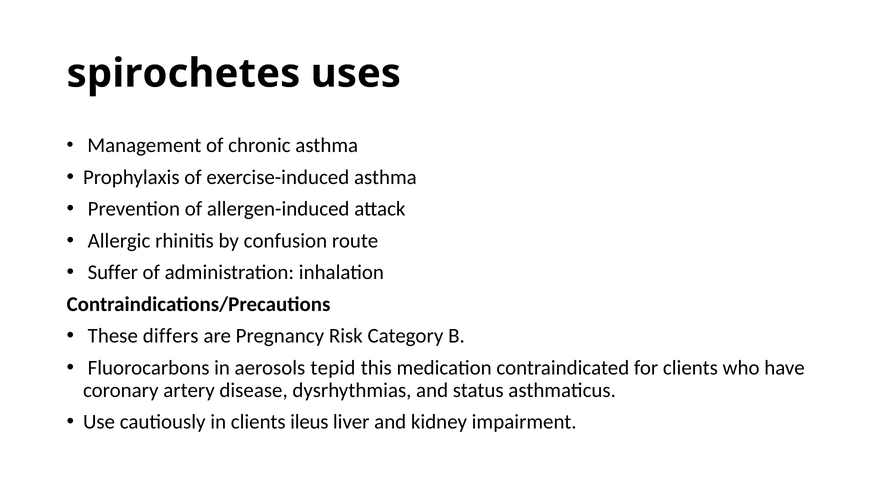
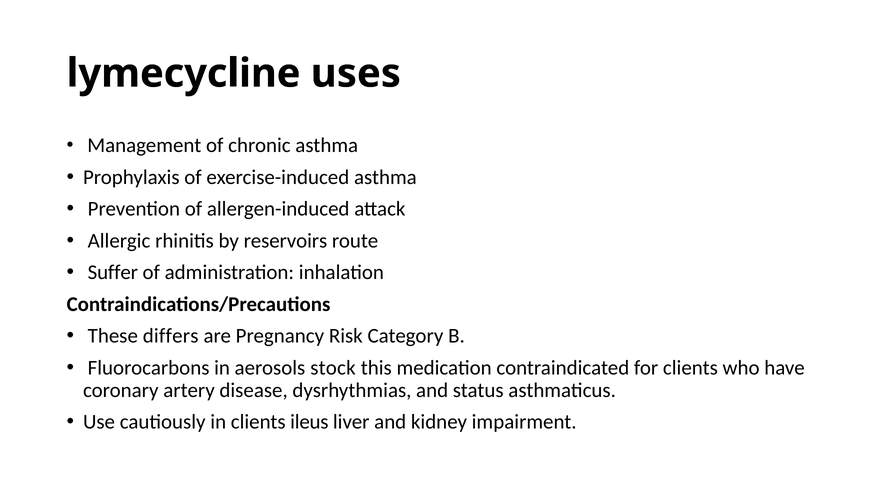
spirochetes: spirochetes -> lymecycline
confusion: confusion -> reservoirs
tepid: tepid -> stock
